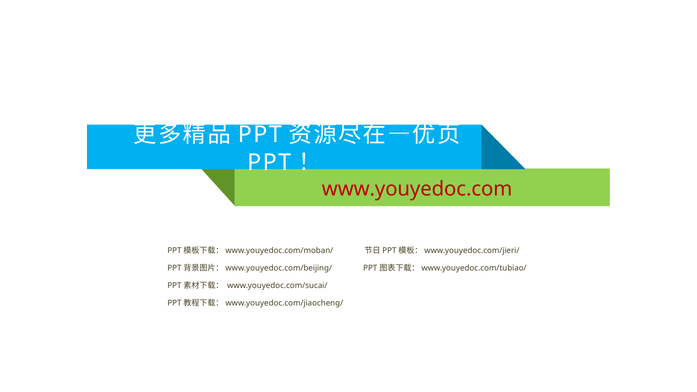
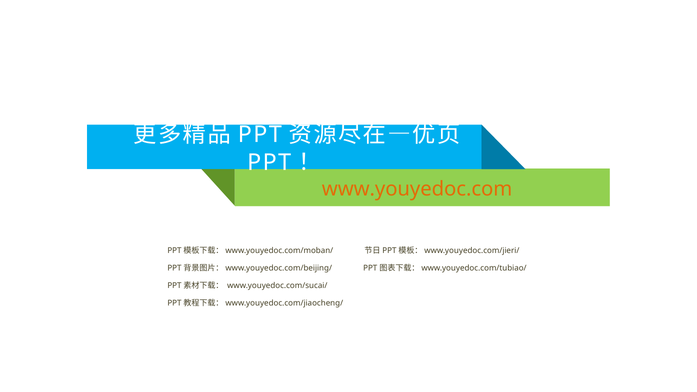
www.youyedoc.com colour: red -> orange
